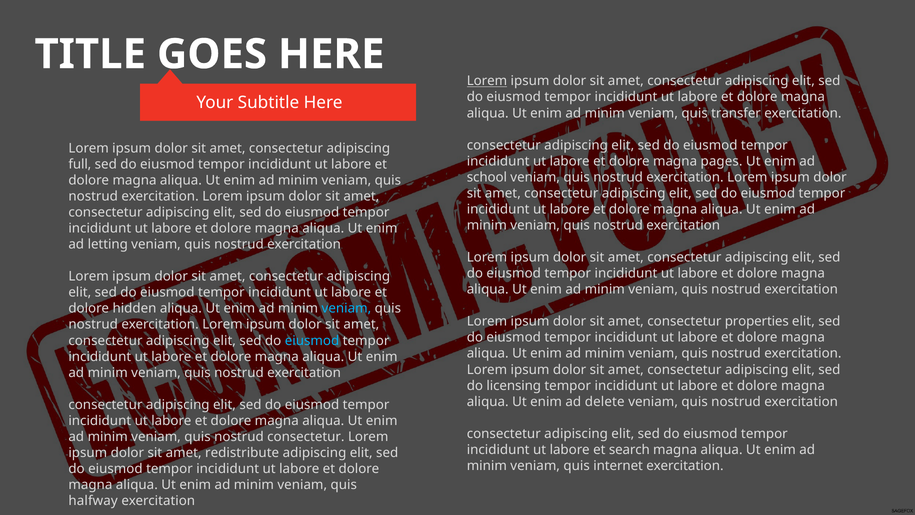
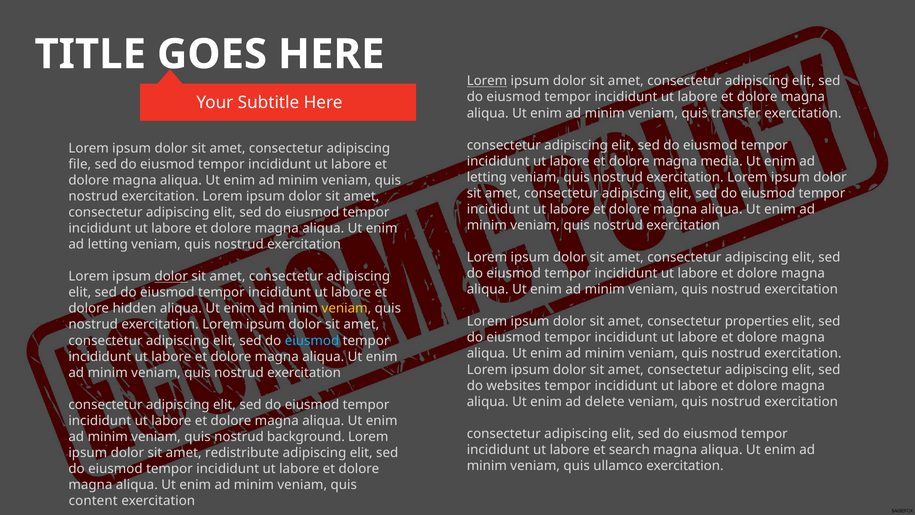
pages: pages -> media
full: full -> file
school at (487, 177): school -> letting
dolor at (171, 276) underline: none -> present
veniam at (346, 308) colour: light blue -> yellow
licensing: licensing -> websites
nostrud consectetur: consectetur -> background
internet: internet -> ullamco
halfway: halfway -> content
